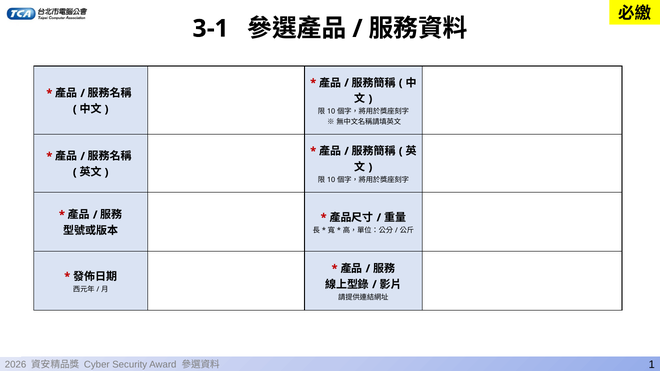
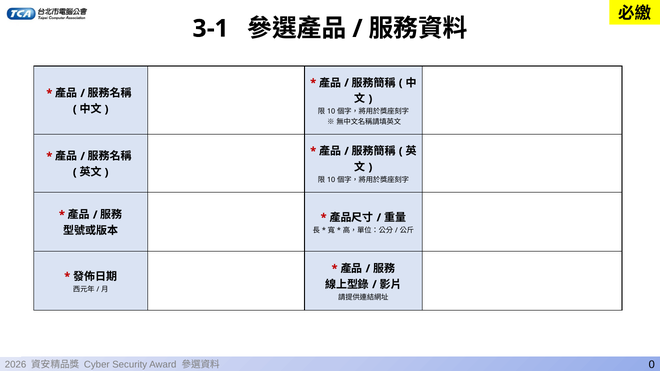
1: 1 -> 0
